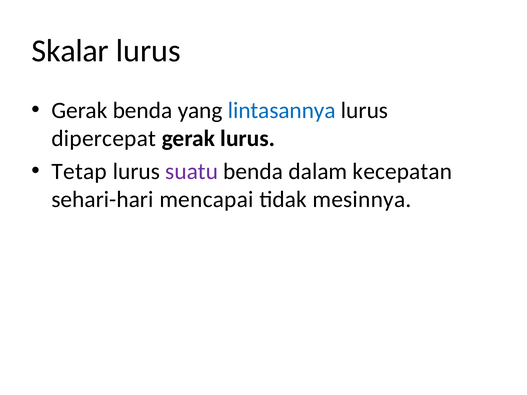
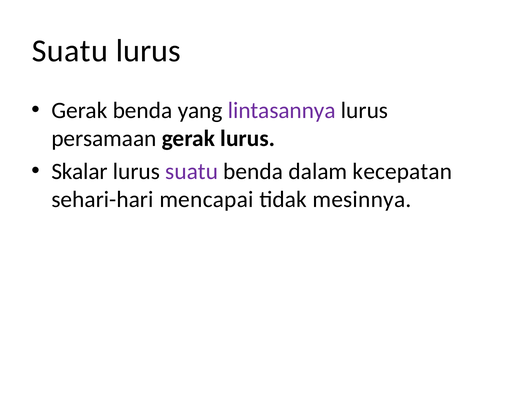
Skalar at (70, 51): Skalar -> Suatu
lintasannya colour: blue -> purple
dipercepat: dipercepat -> persamaan
Tetap: Tetap -> Skalar
